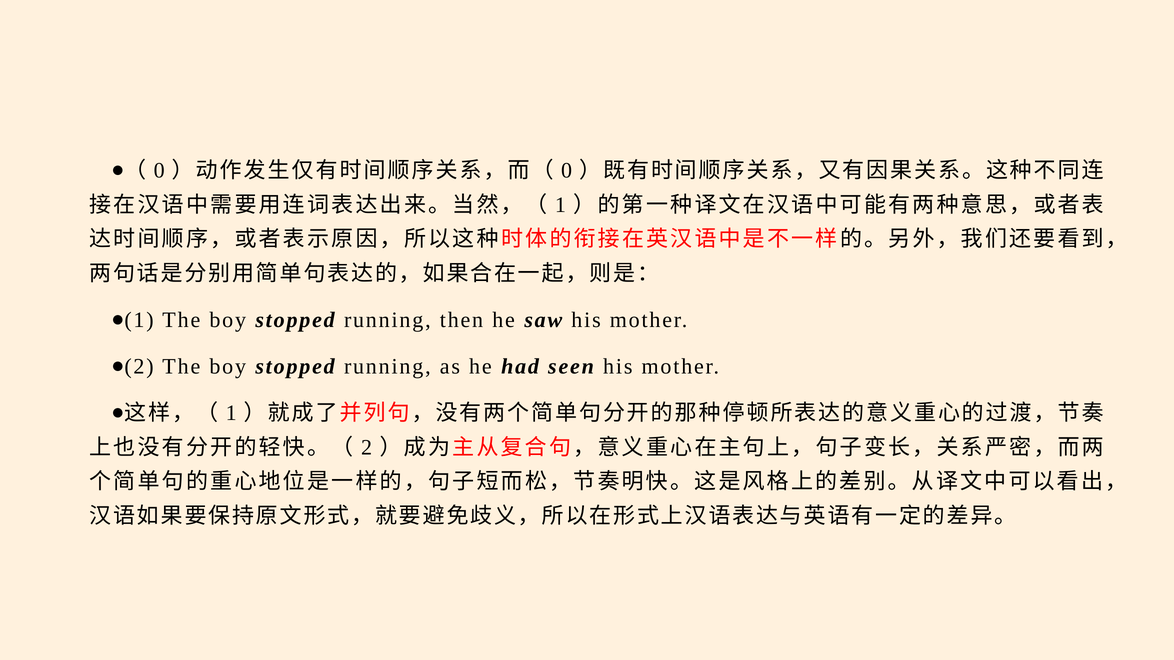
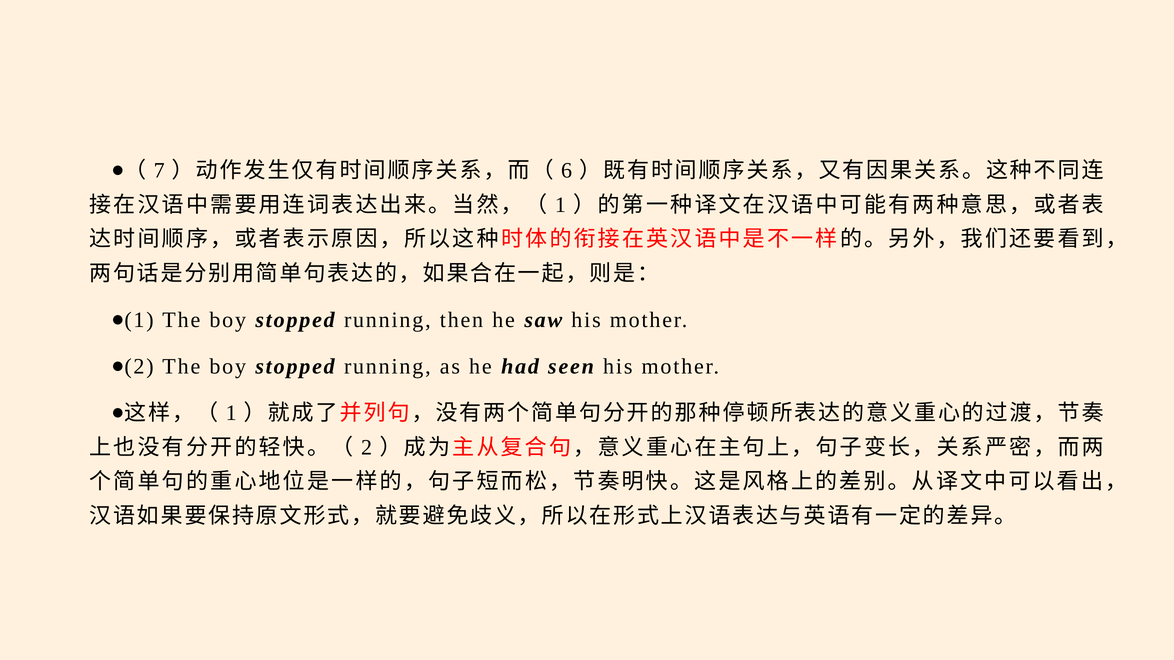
0 at (159, 171): 0 -> 7
0 at (567, 171): 0 -> 6
